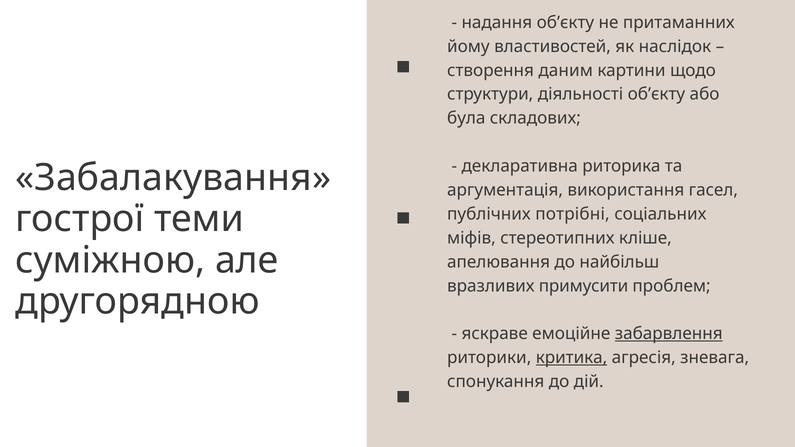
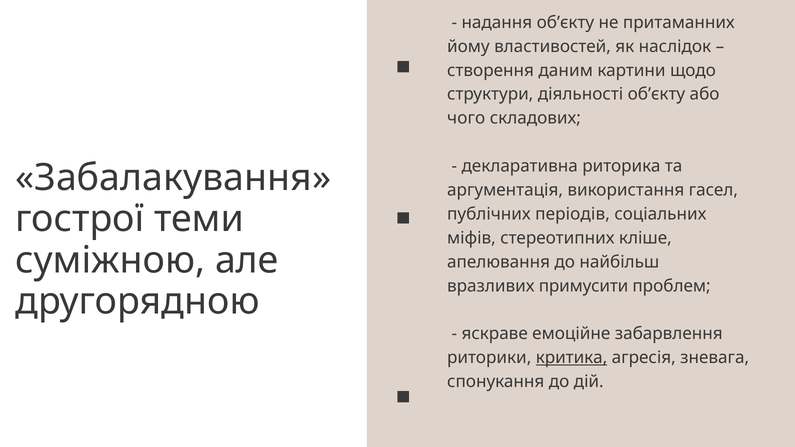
була: була -> чого
потрібні: потрібні -> періодів
забарвлення underline: present -> none
